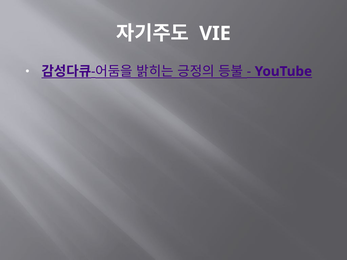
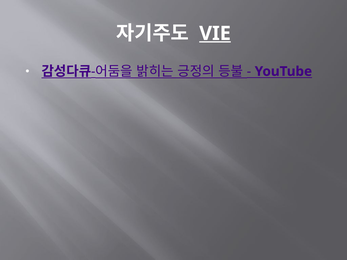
VIE underline: none -> present
